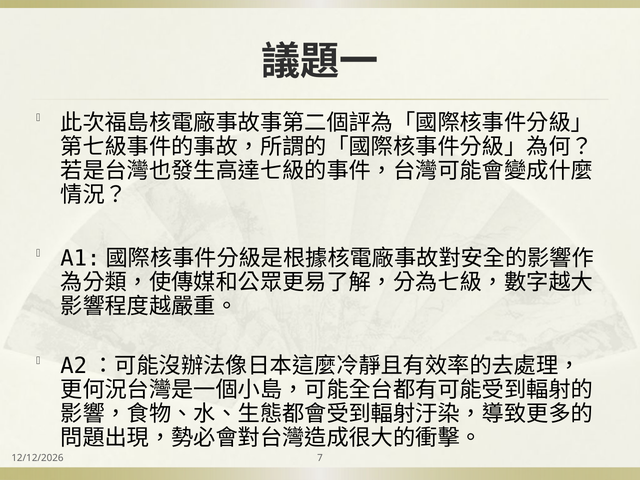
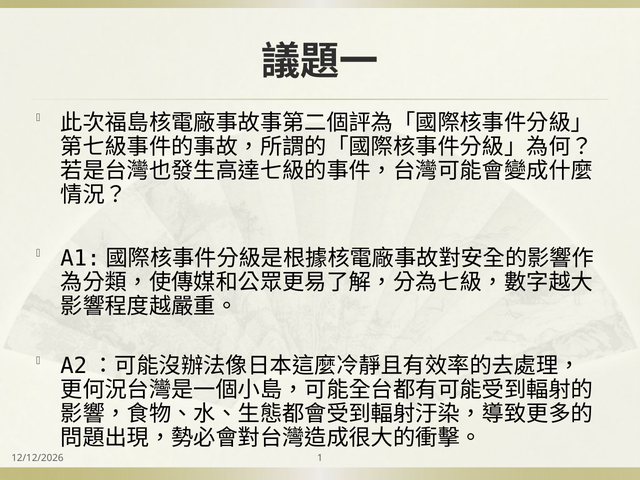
7: 7 -> 1
